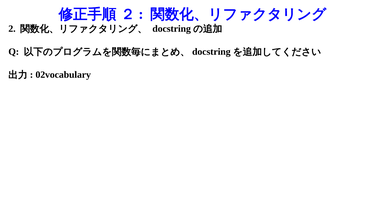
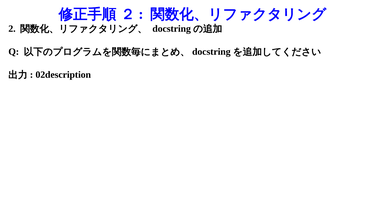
02vocabulary: 02vocabulary -> 02description
